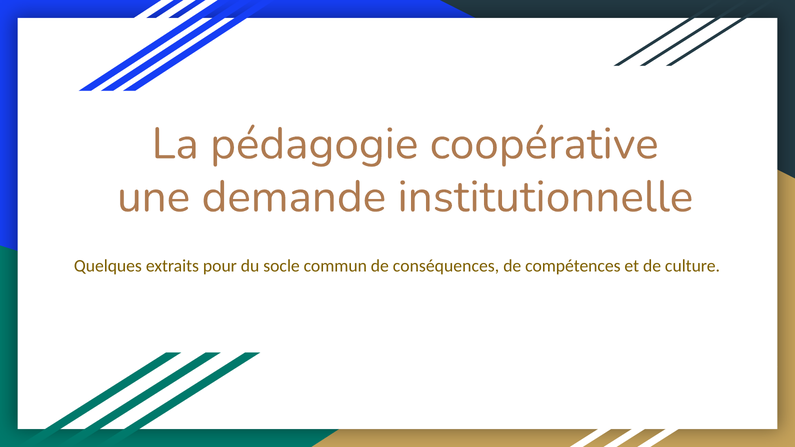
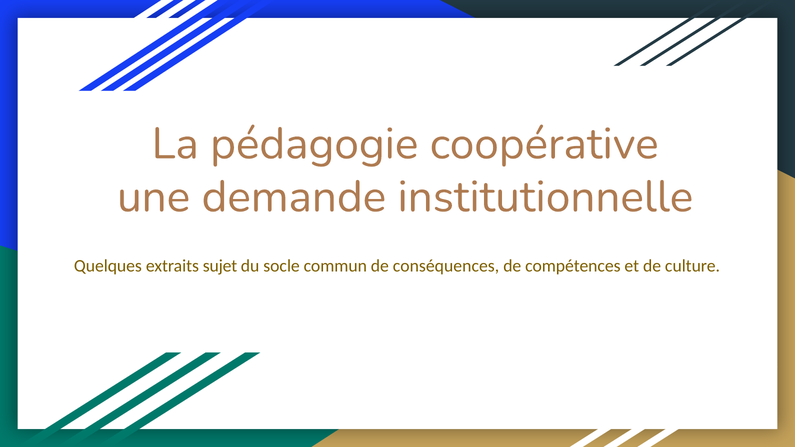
pour: pour -> sujet
